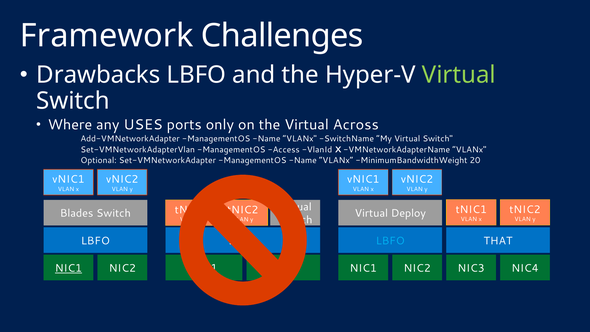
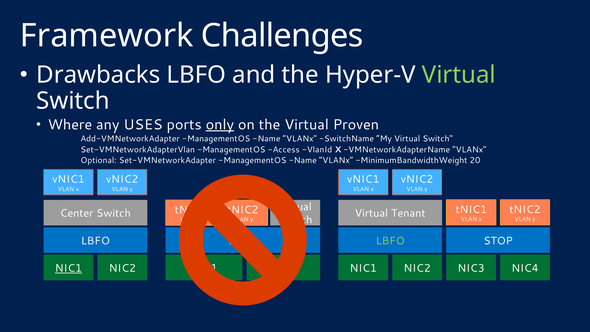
only underline: none -> present
Across: Across -> Proven
Blades: Blades -> Center
Deploy: Deploy -> Tenant
LBFO at (390, 241) colour: light blue -> light green
THAT: THAT -> STOP
